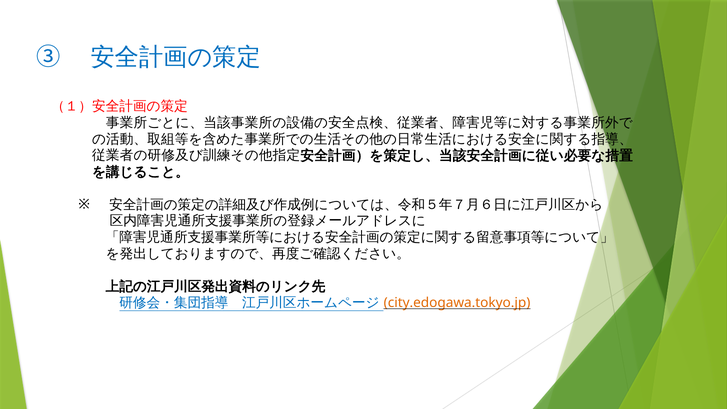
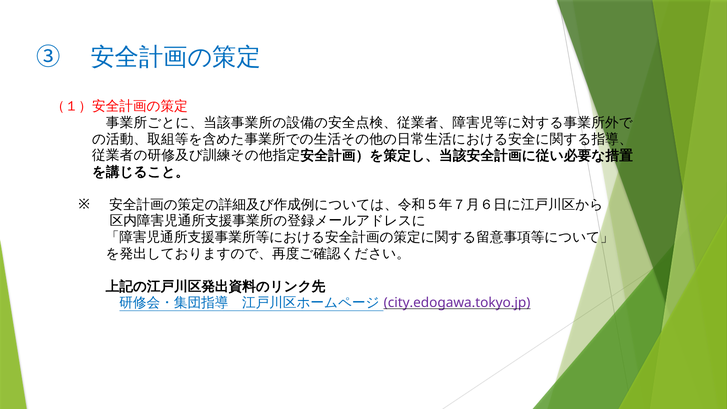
city.edogawa.tokyo.jp colour: orange -> purple
